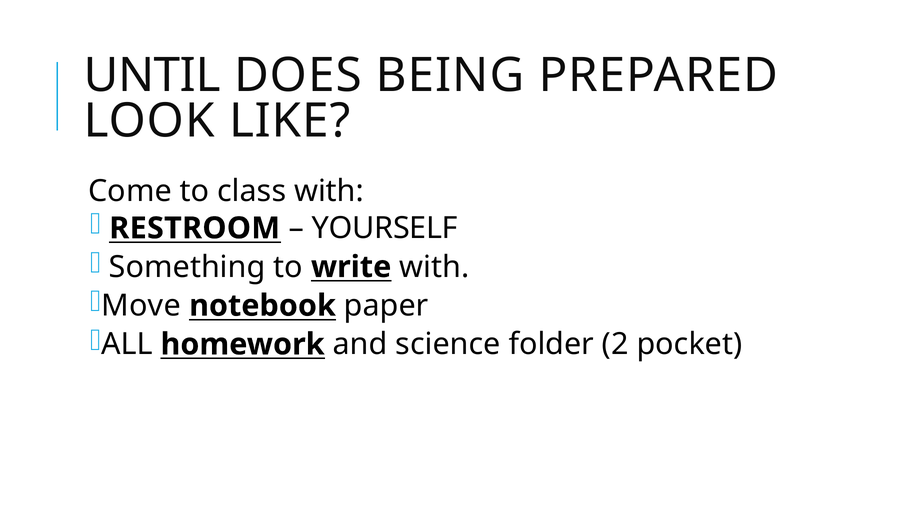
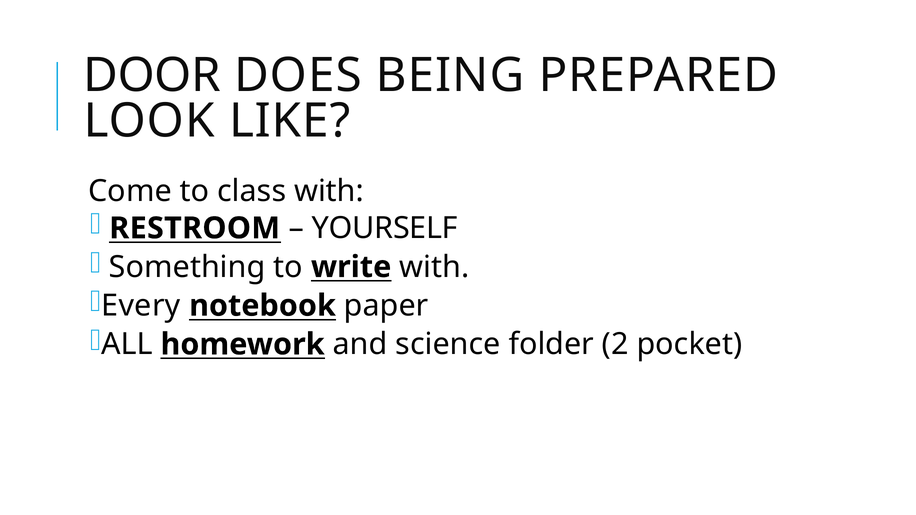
UNTIL: UNTIL -> DOOR
Move: Move -> Every
